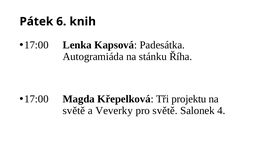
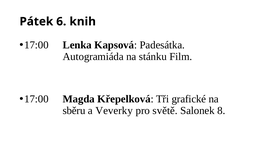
Říha: Říha -> Film
projektu: projektu -> grafické
světě at (74, 111): světě -> sběru
4: 4 -> 8
